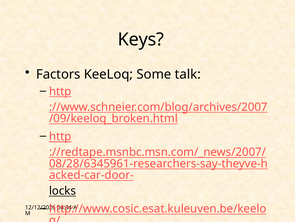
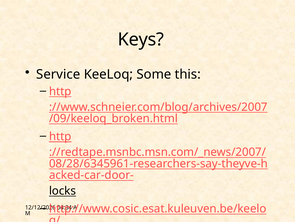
Factors: Factors -> Service
talk: talk -> this
